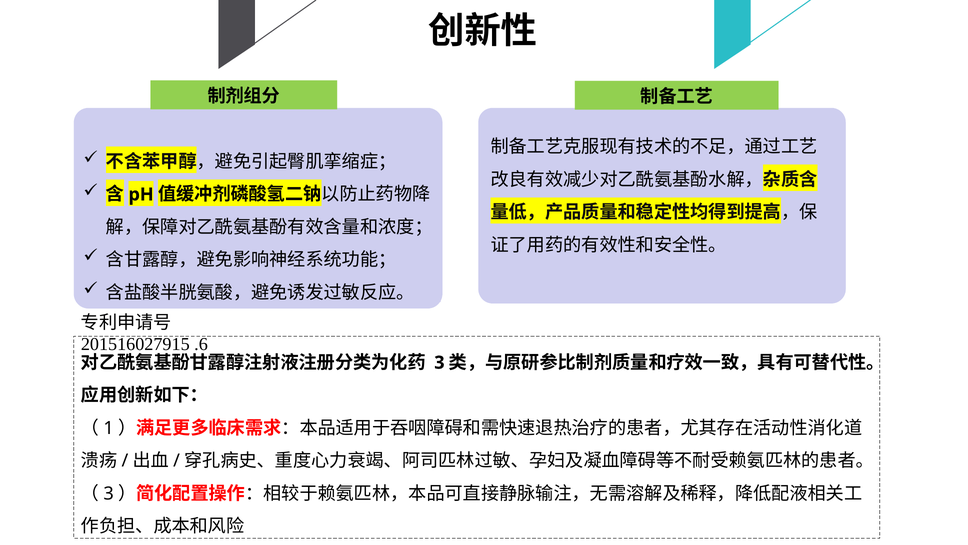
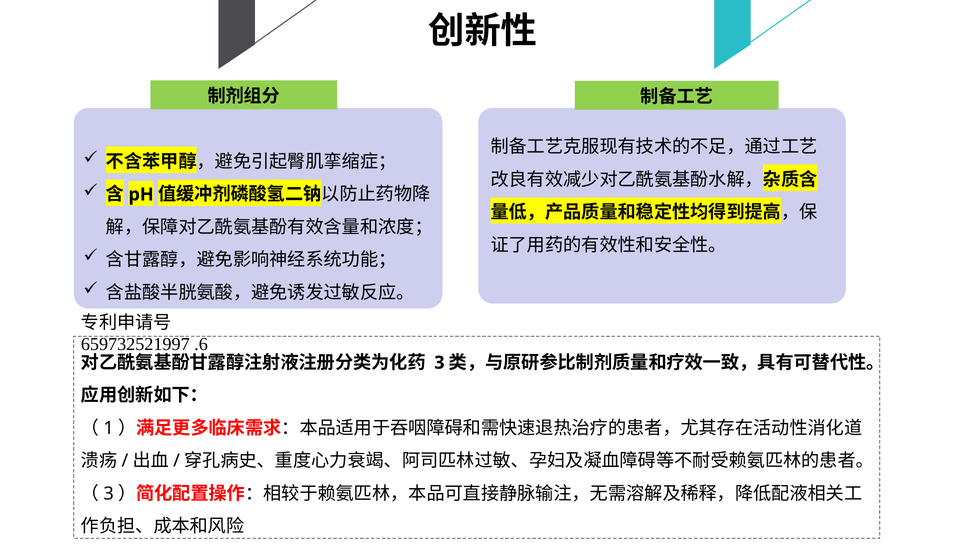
201516027915: 201516027915 -> 659732521997
